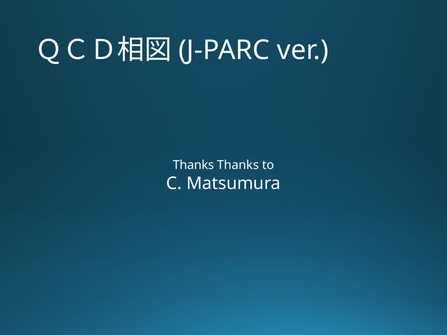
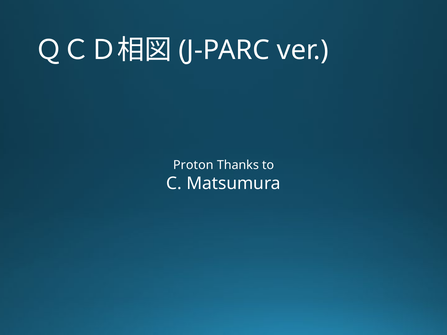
Thanks at (193, 165): Thanks -> Proton
